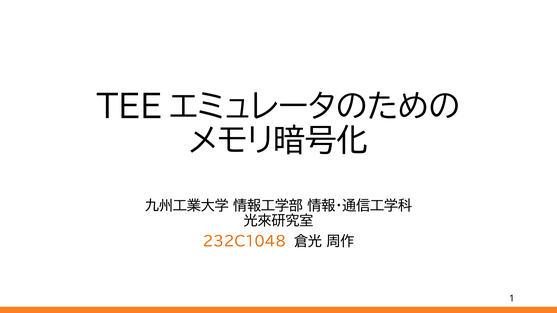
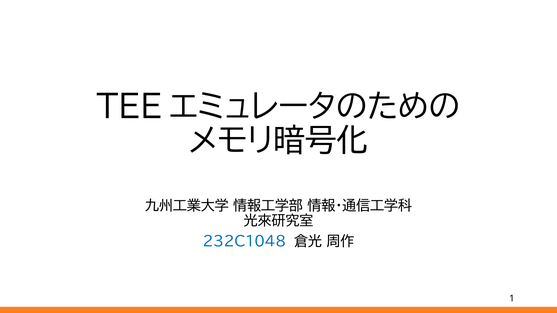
232C1048 colour: orange -> blue
